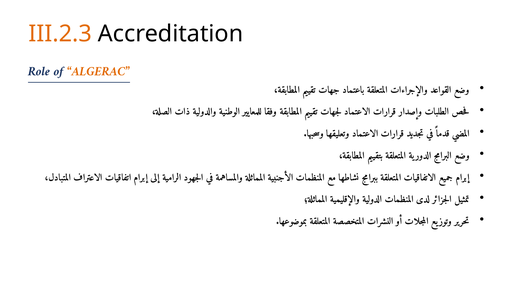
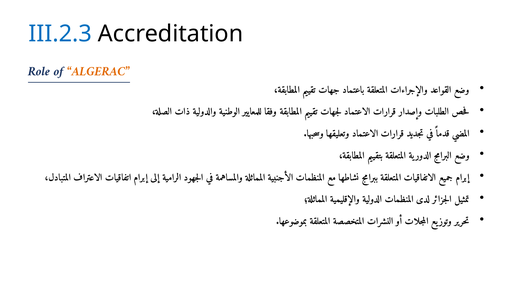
III.2.3 colour: orange -> blue
